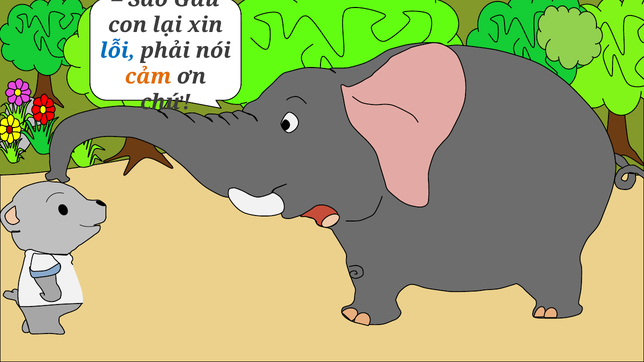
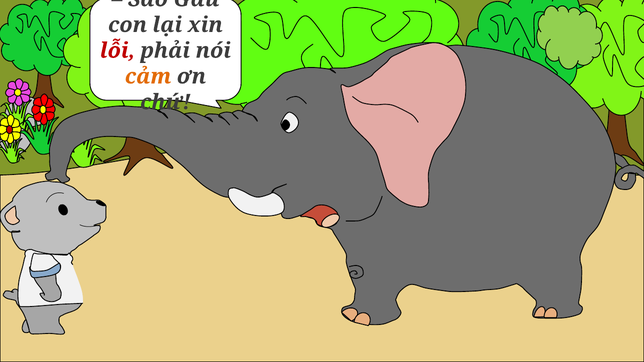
lỗi colour: blue -> red
